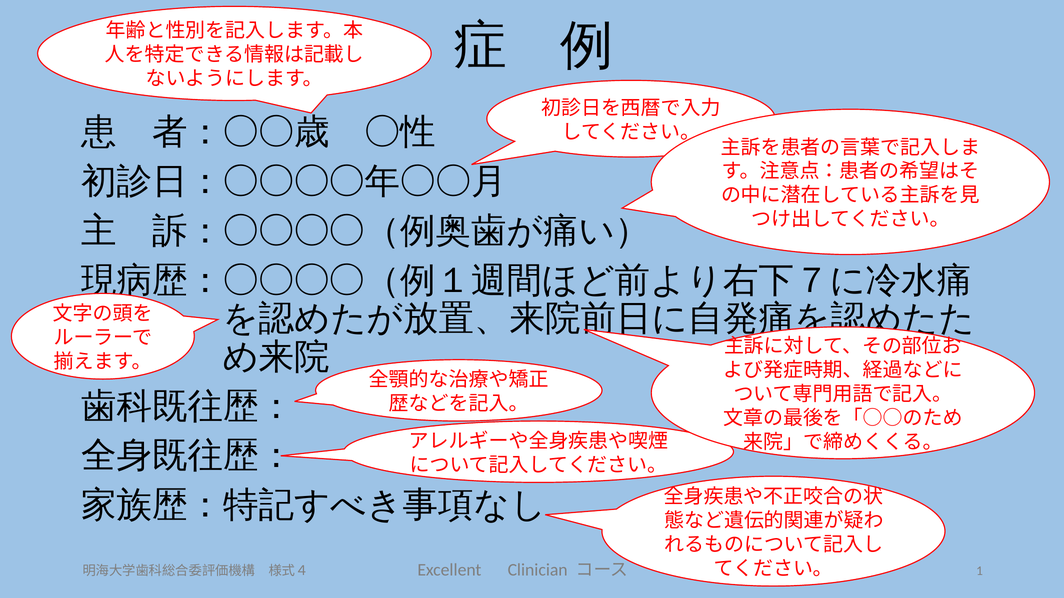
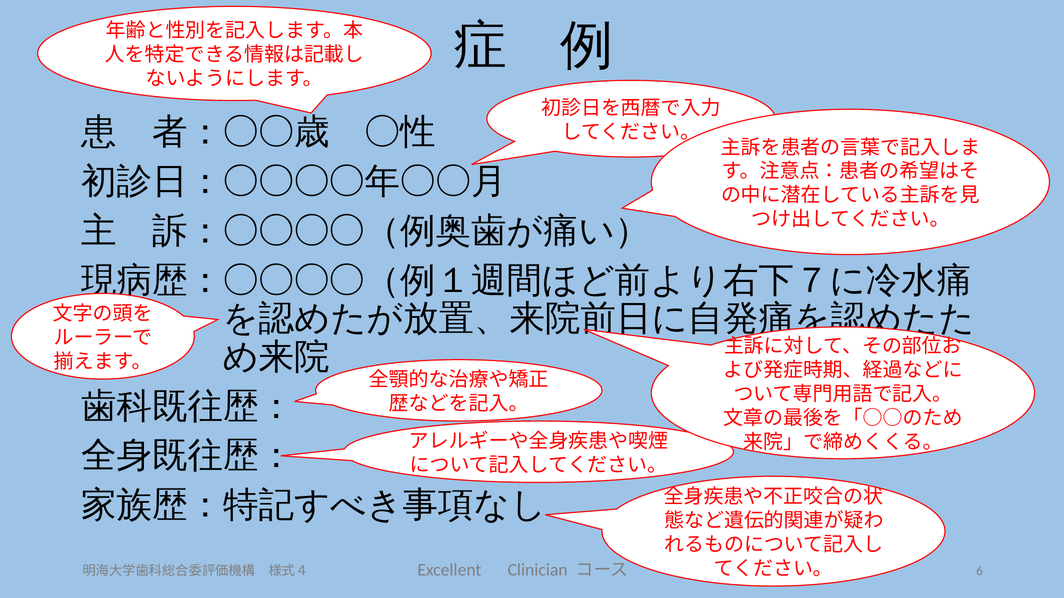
1: 1 -> 6
